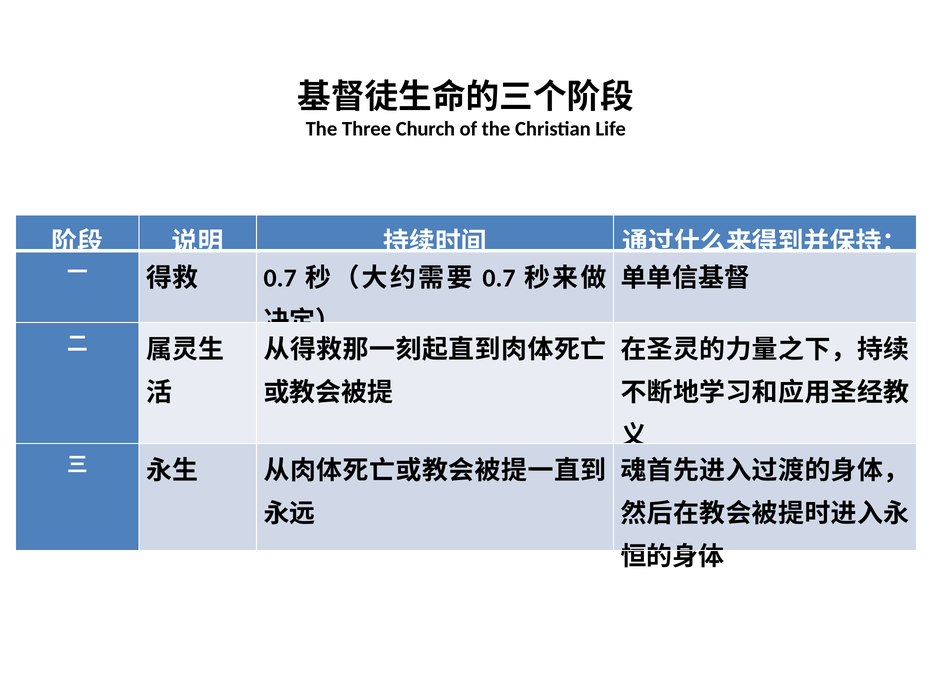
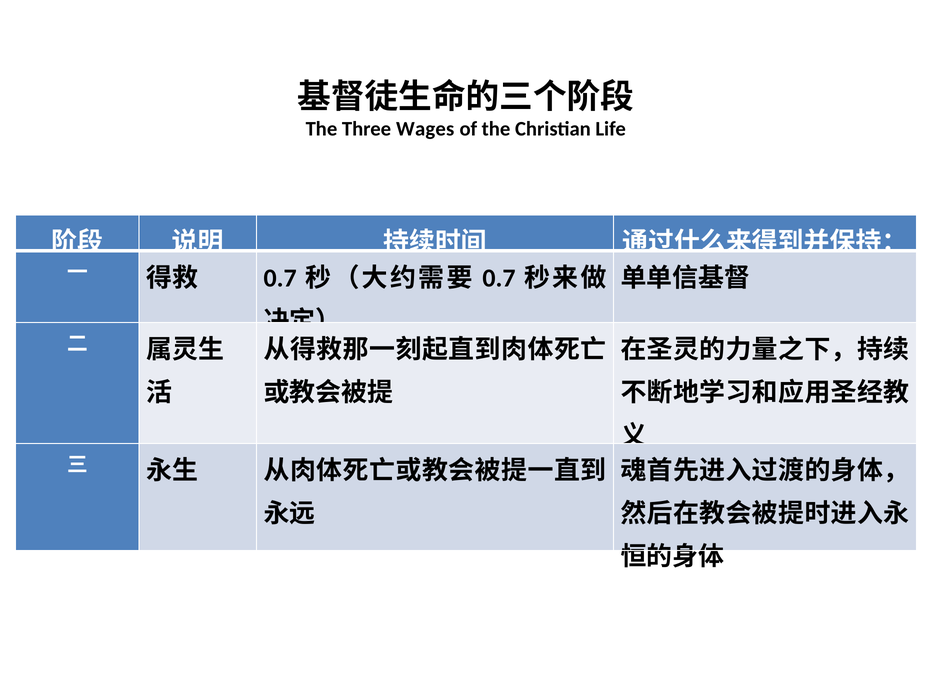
Church: Church -> Wages
